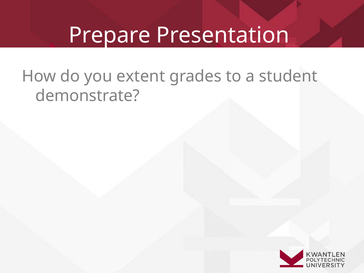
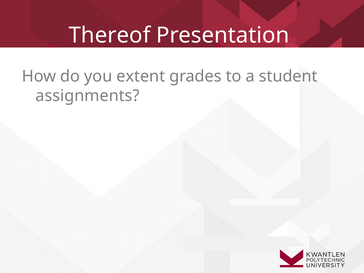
Prepare: Prepare -> Thereof
demonstrate: demonstrate -> assignments
